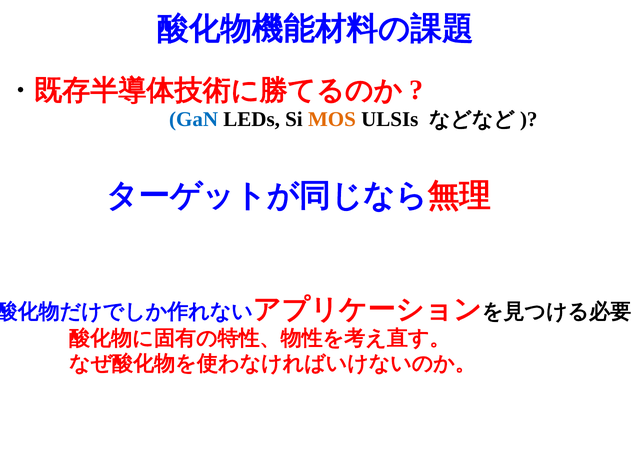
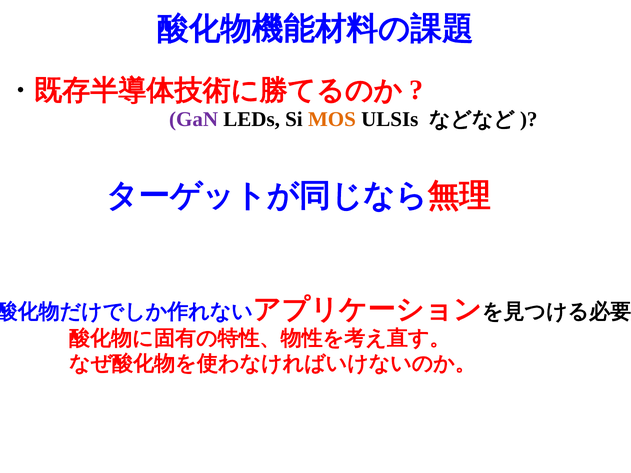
GaN colour: blue -> purple
